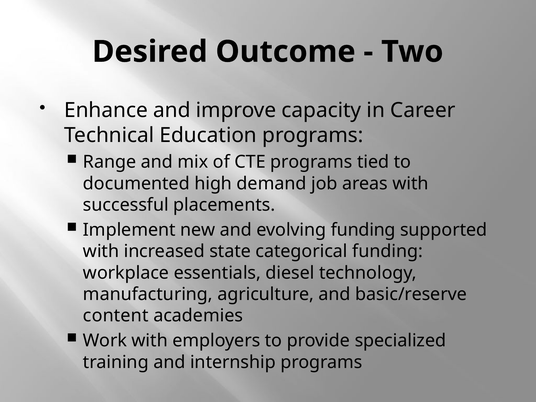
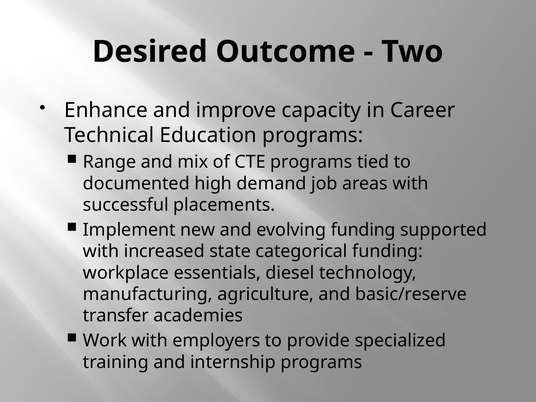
content: content -> transfer
